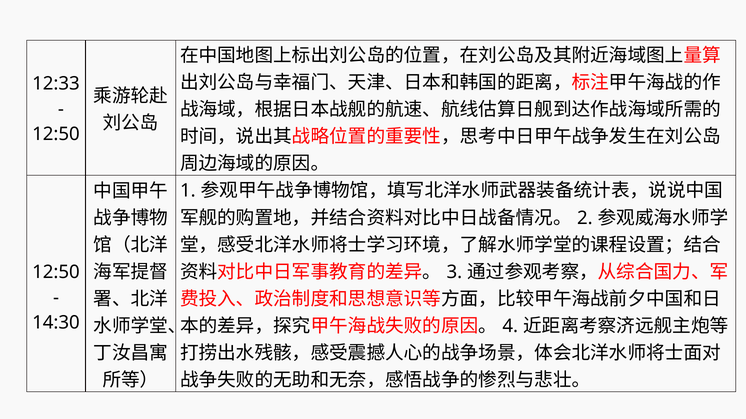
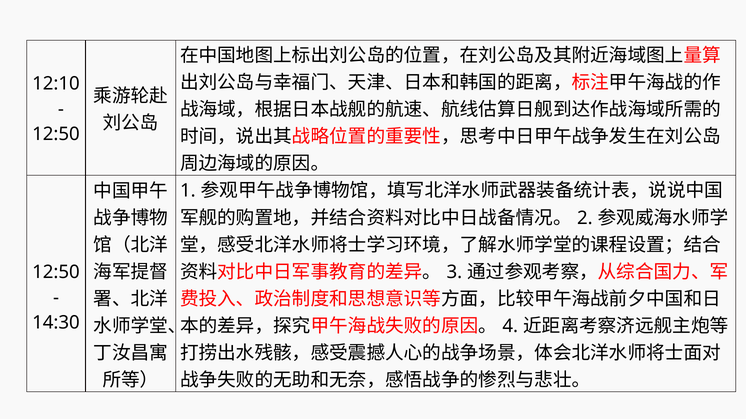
12:33: 12:33 -> 12:10
